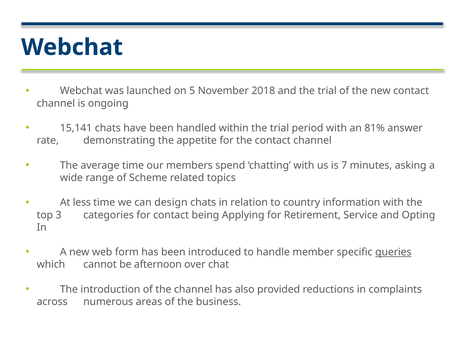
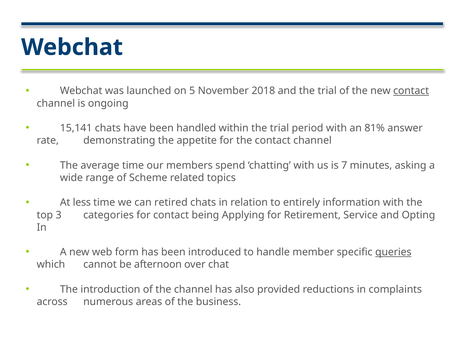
contact at (411, 91) underline: none -> present
design: design -> retired
country: country -> entirely
